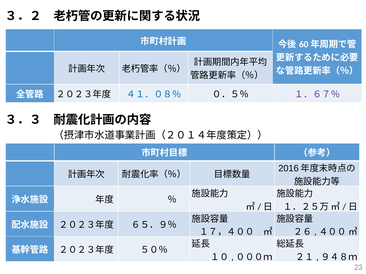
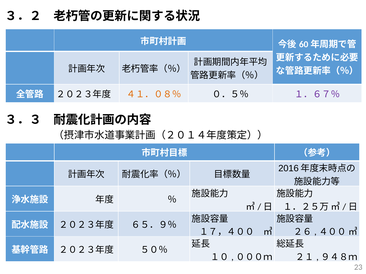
４１．０８％ colour: blue -> orange
